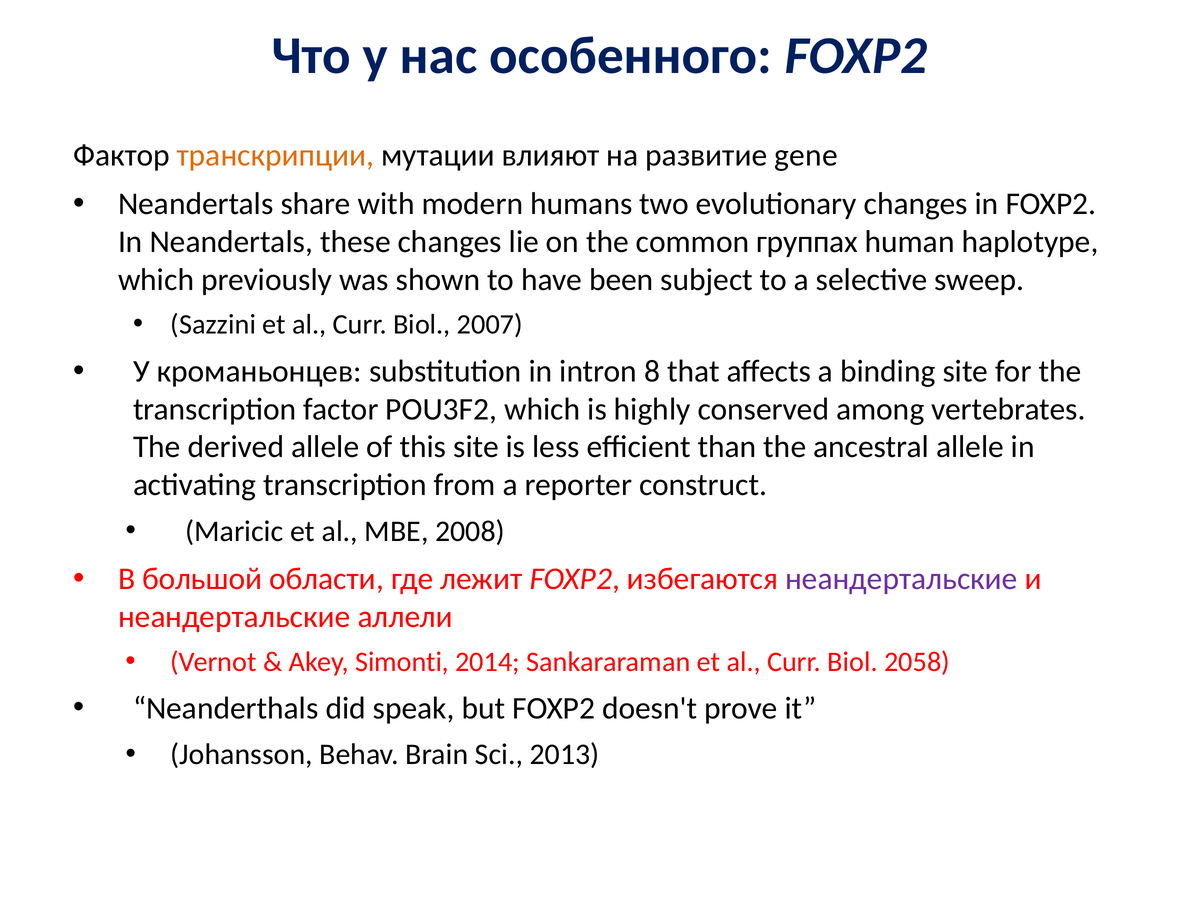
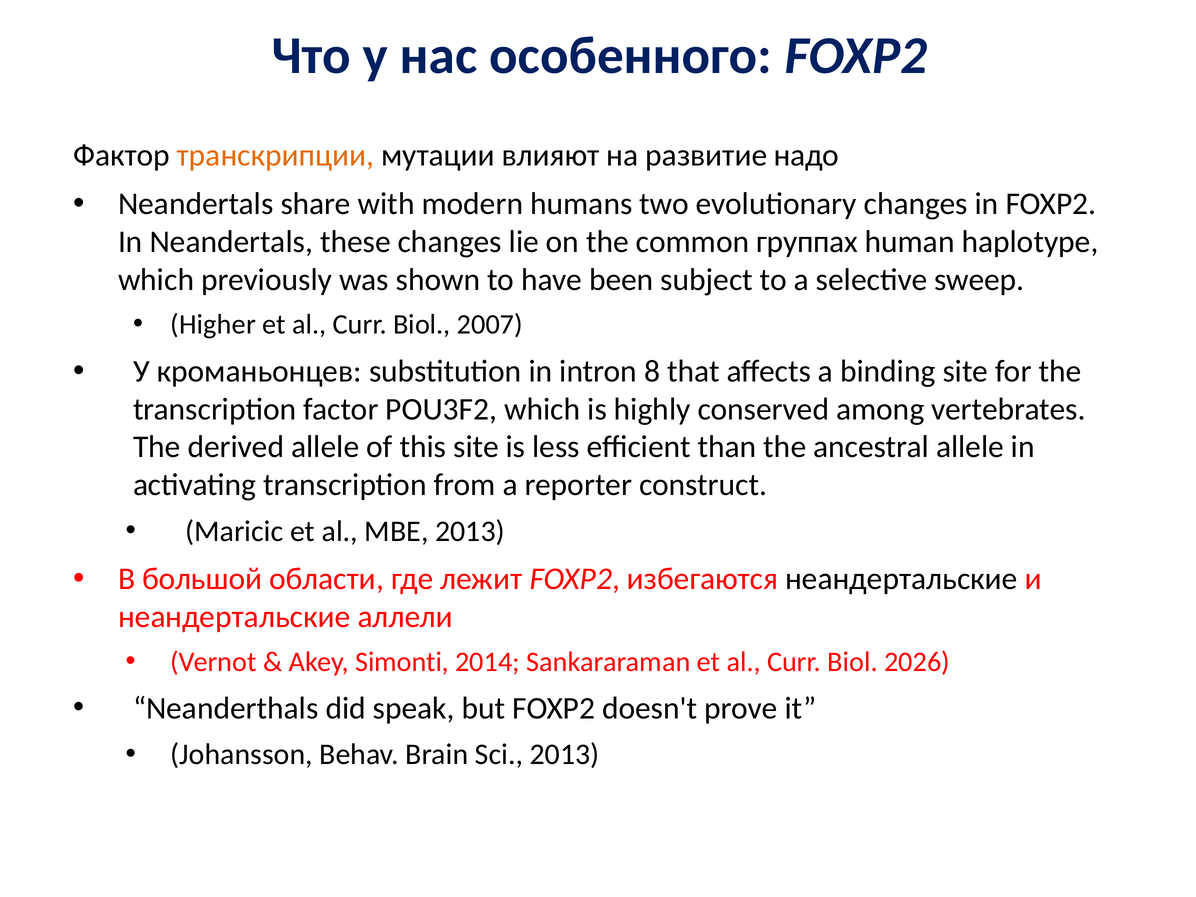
gene: gene -> надо
Sazzini: Sazzini -> Higher
MBE 2008: 2008 -> 2013
неандертальские at (901, 579) colour: purple -> black
2058: 2058 -> 2026
